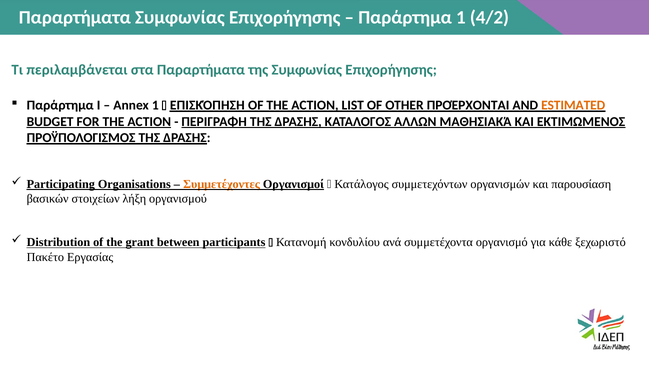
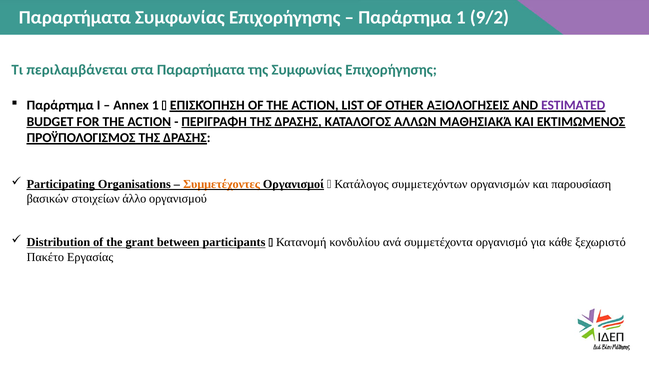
4/2: 4/2 -> 9/2
ΠΡΟΈΡΧΟΝΤΑΙ: ΠΡΟΈΡΧΟΝΤΑΙ -> ΑΞΙΟΛΟΓΗΣΕΙΣ
ESTIMATED colour: orange -> purple
λήξη: λήξη -> άλλο
